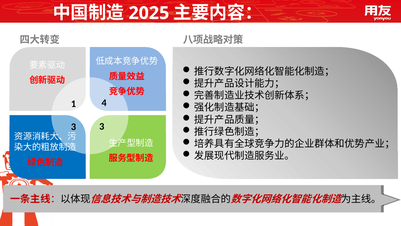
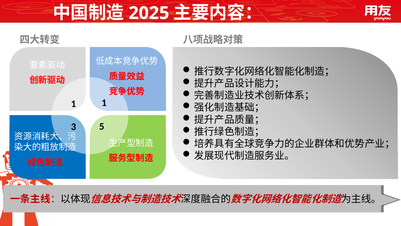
1 4: 4 -> 1
3 3: 3 -> 5
